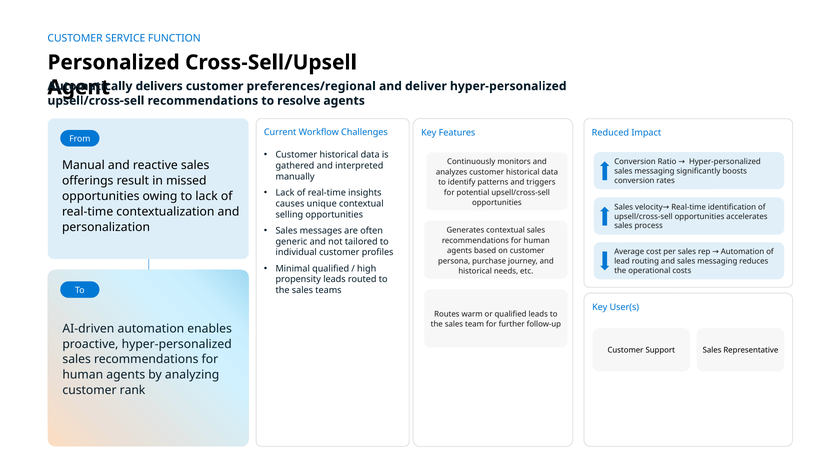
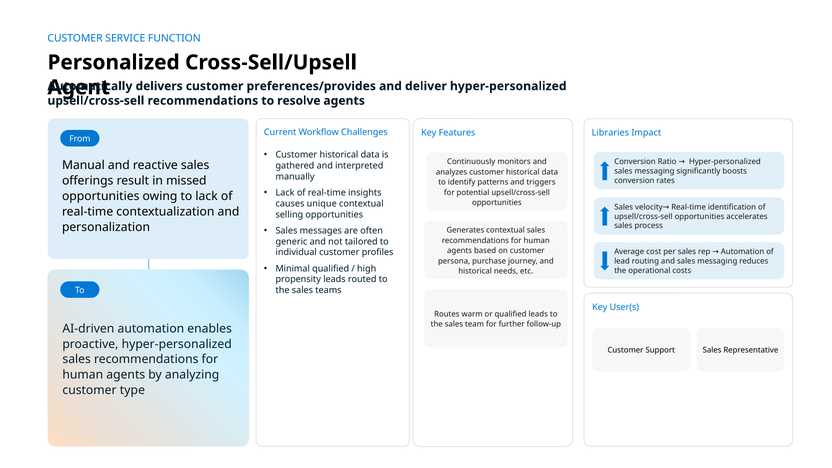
preferences/regional: preferences/regional -> preferences/provides
Reduced: Reduced -> Libraries
rank: rank -> type
